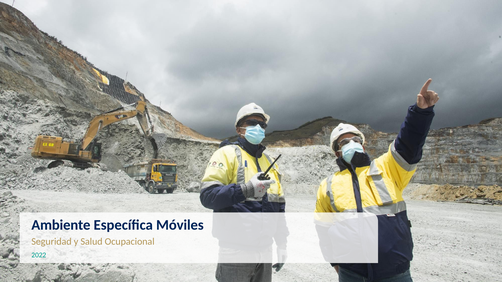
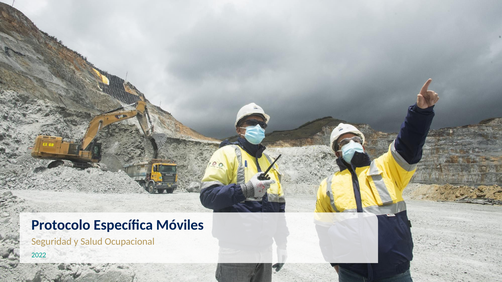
Ambiente: Ambiente -> Protocolo
